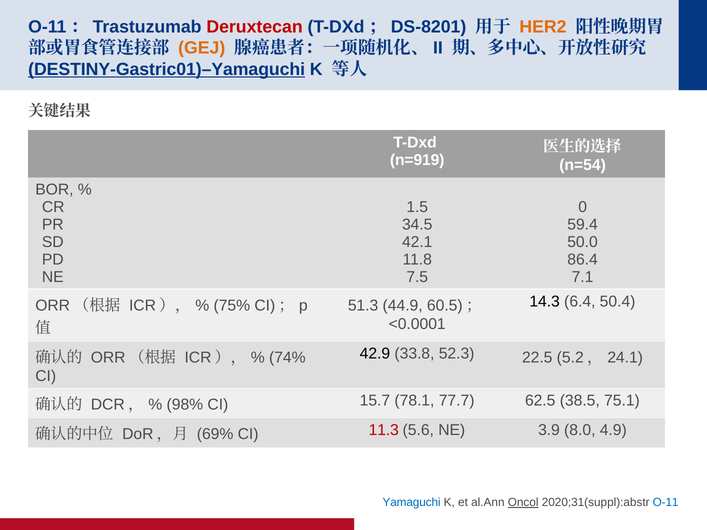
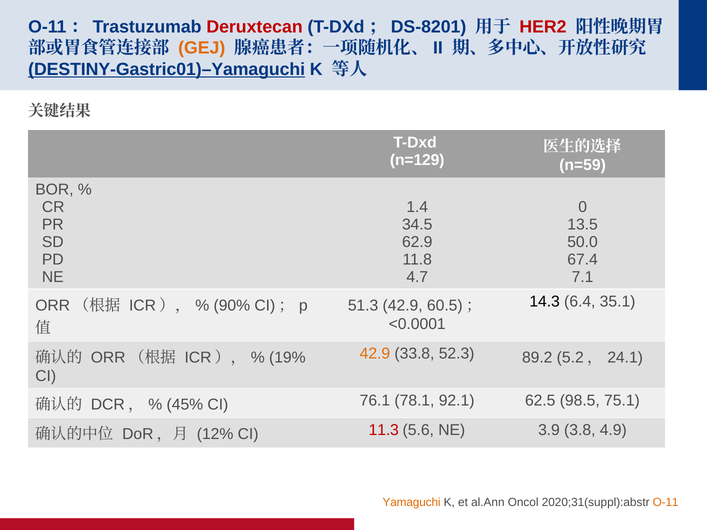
HER2 colour: orange -> red
n=919: n=919 -> n=129
n=54: n=54 -> n=59
1.5: 1.5 -> 1.4
59.4: 59.4 -> 13.5
42.1: 42.1 -> 62.9
86.4: 86.4 -> 67.4
7.5: 7.5 -> 4.7
50.4: 50.4 -> 35.1
75%: 75% -> 90%
51.3 44.9: 44.9 -> 42.9
42.9 at (375, 354) colour: black -> orange
22.5: 22.5 -> 89.2
74%: 74% -> 19%
98%: 98% -> 45%
15.7: 15.7 -> 76.1
77.7: 77.7 -> 92.1
38.5: 38.5 -> 98.5
69%: 69% -> 12%
8.0: 8.0 -> 3.8
Yamaguchi colour: blue -> orange
Oncol underline: present -> none
O-11 colour: blue -> orange
